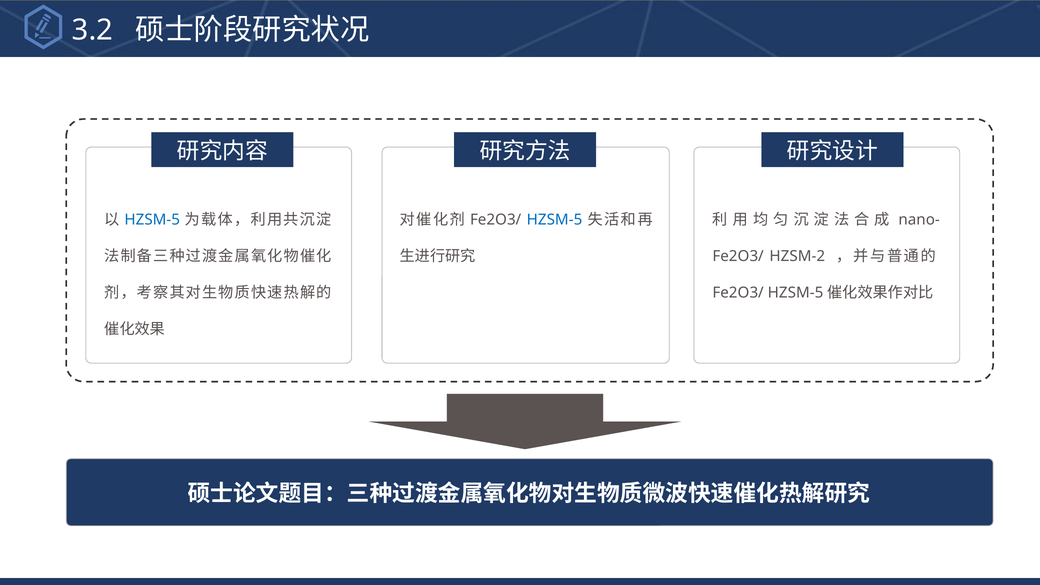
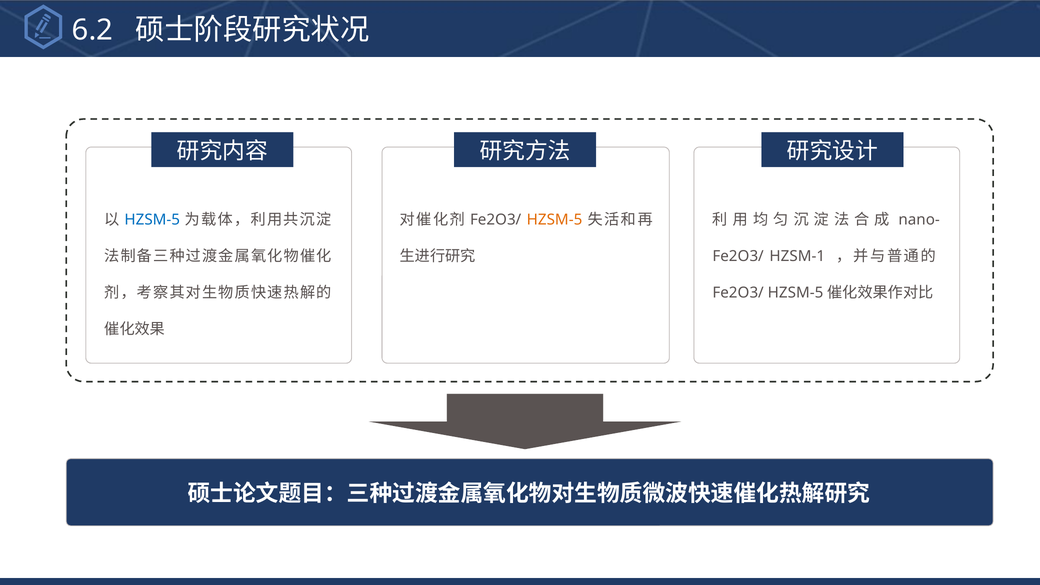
3.2: 3.2 -> 6.2
HZSM-5 at (555, 220) colour: blue -> orange
HZSM-2: HZSM-2 -> HZSM-1
